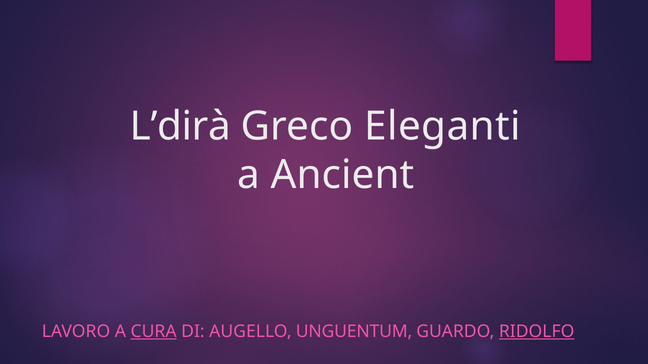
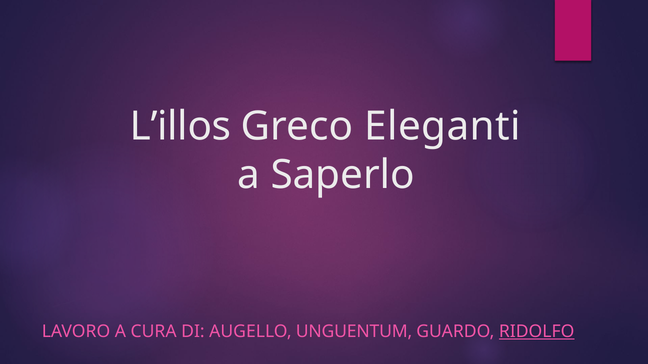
L’dirà: L’dirà -> L’illos
Ancient: Ancient -> Saperlo
CURA underline: present -> none
